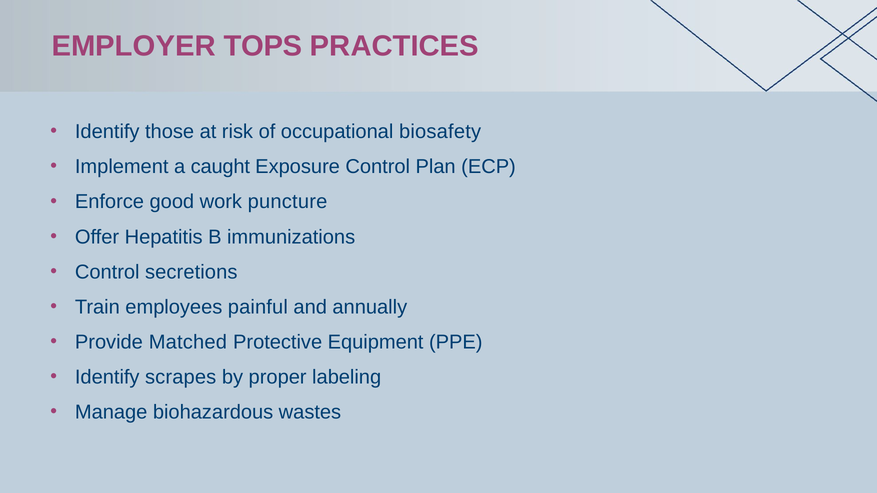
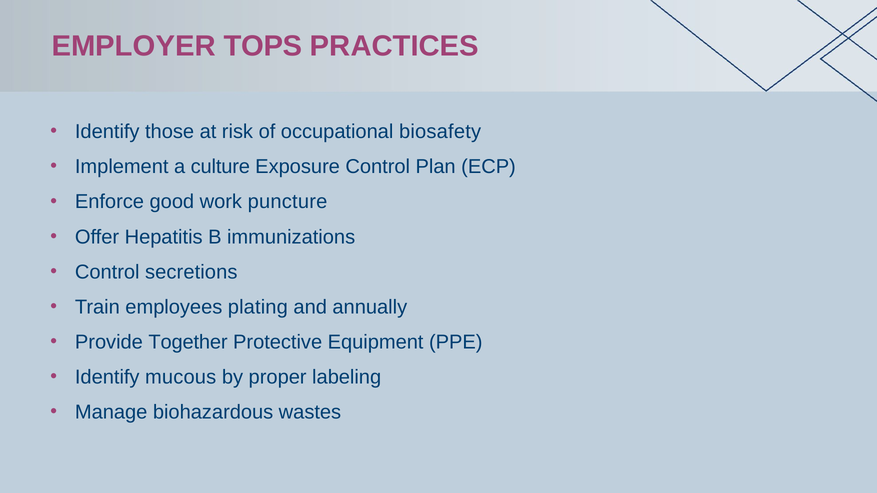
caught: caught -> culture
painful: painful -> plating
Matched: Matched -> Together
scrapes: scrapes -> mucous
